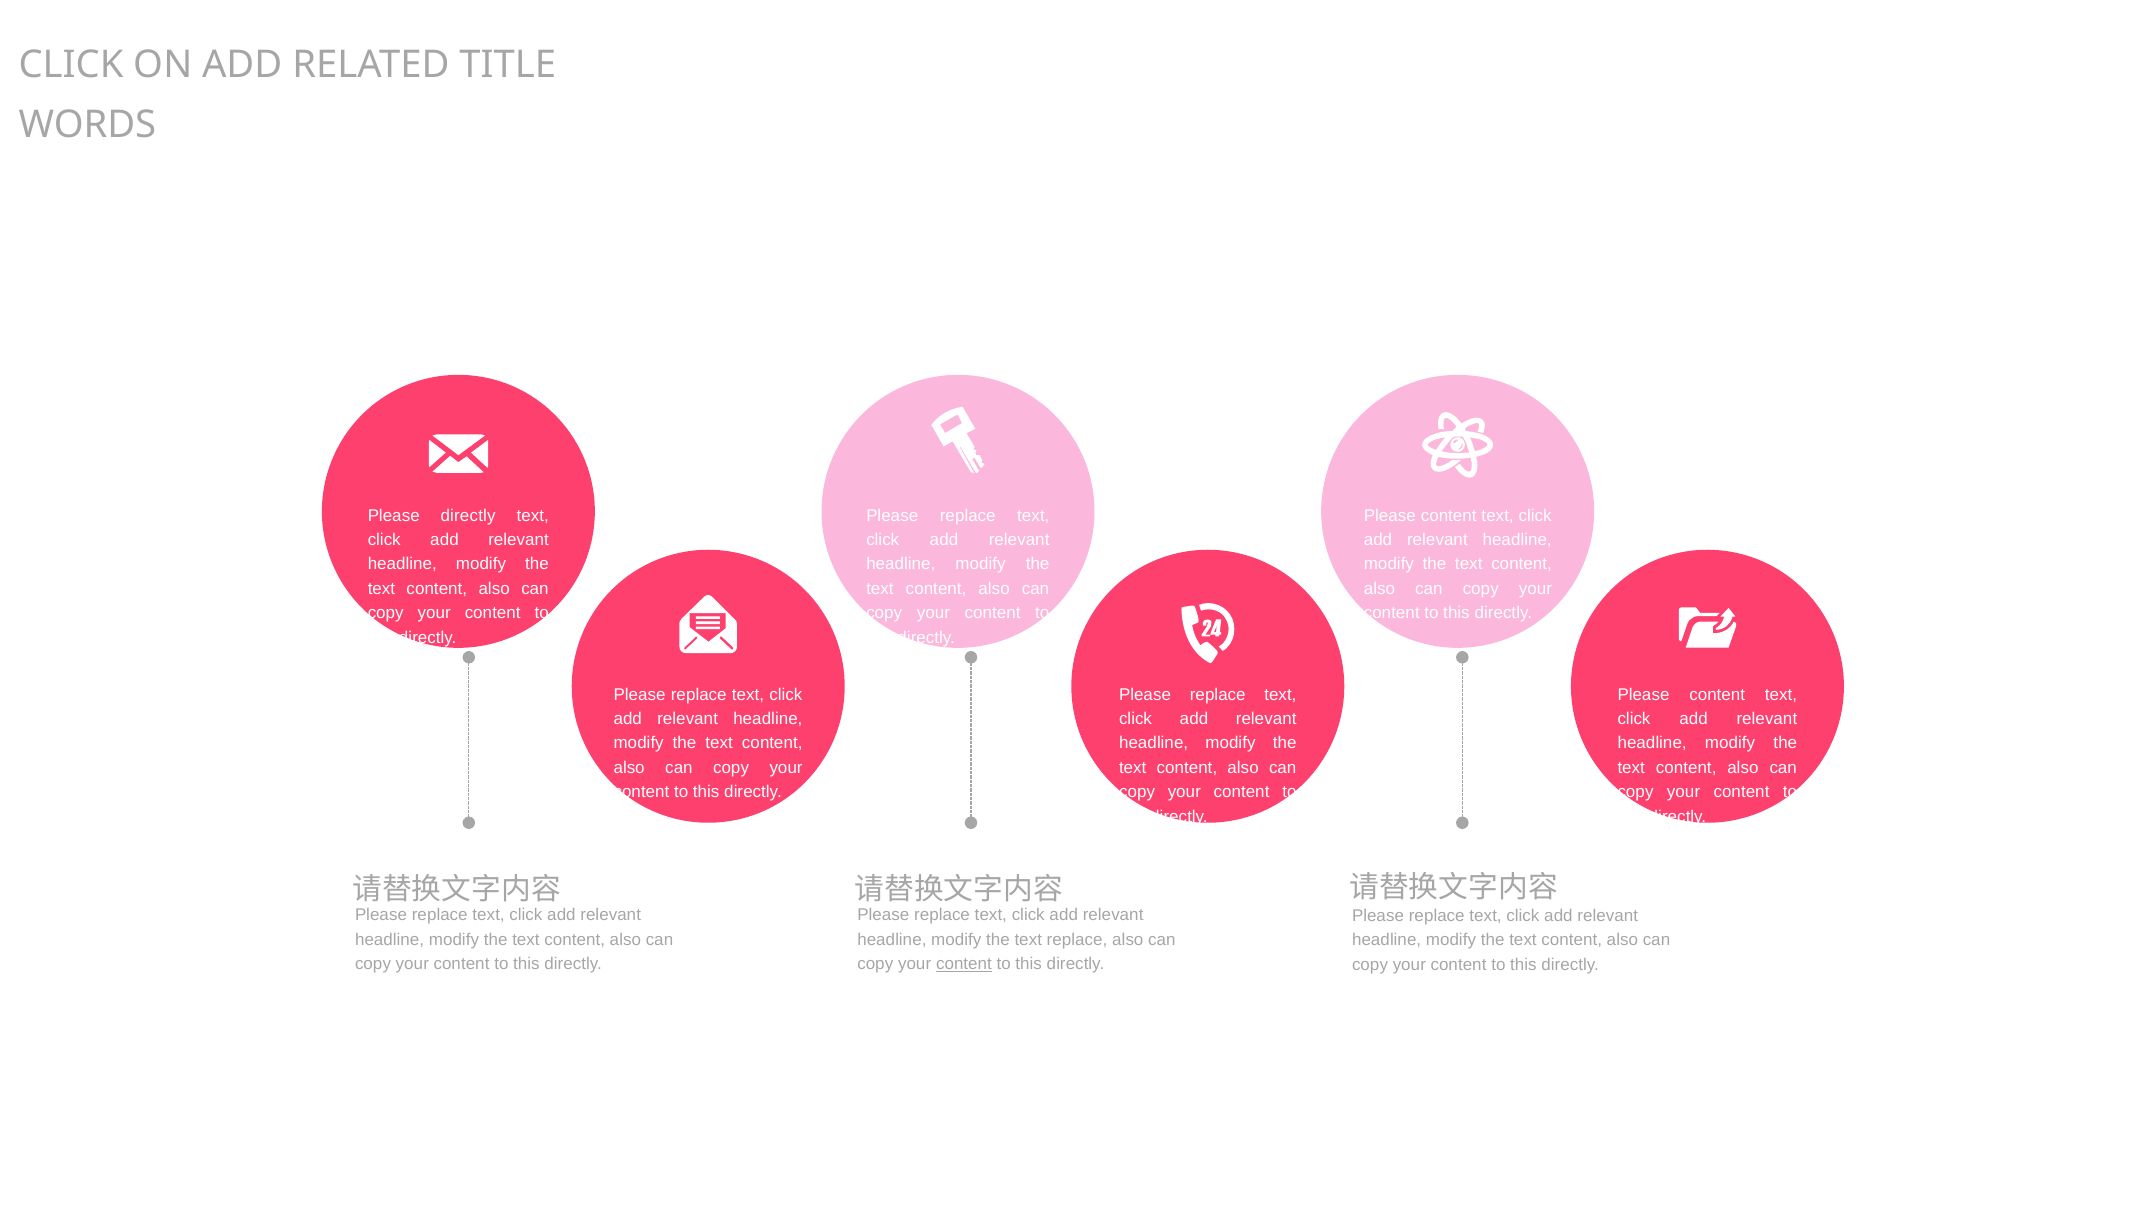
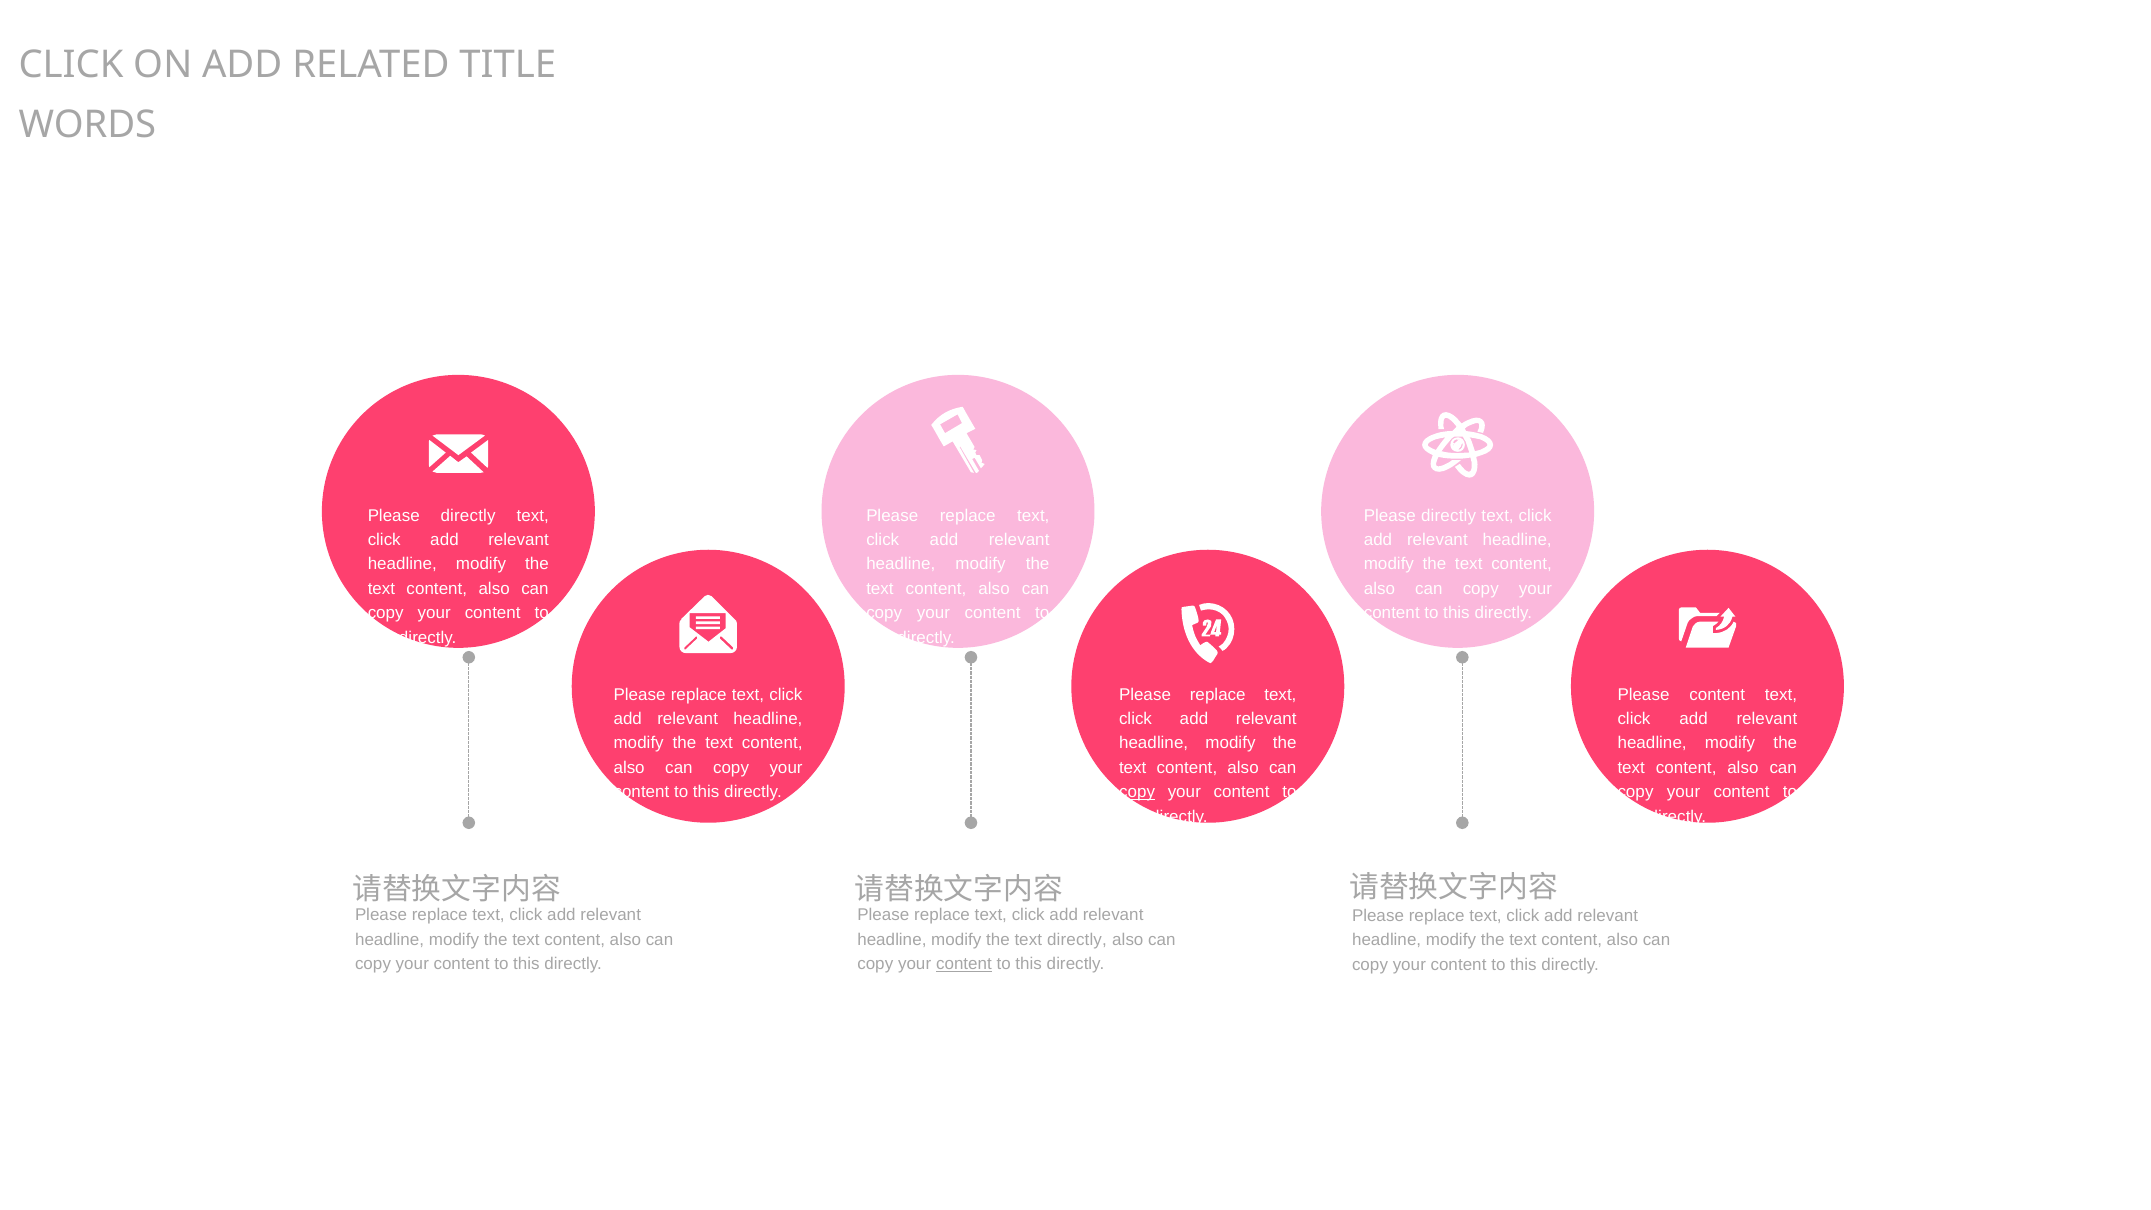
content at (1449, 515): content -> directly
copy at (1137, 792) underline: none -> present
text replace: replace -> directly
